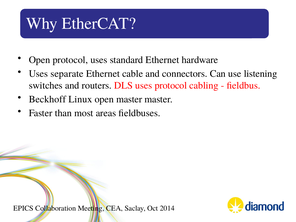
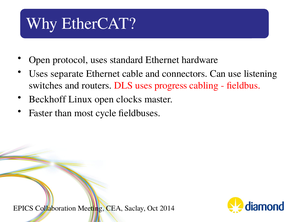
uses protocol: protocol -> progress
open master: master -> clocks
areas: areas -> cycle
